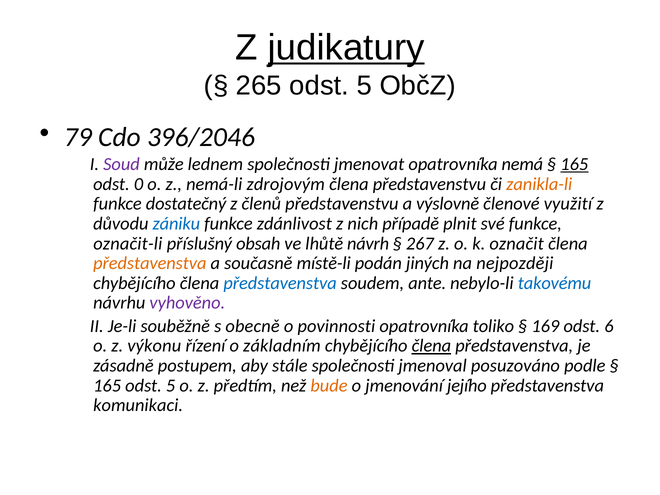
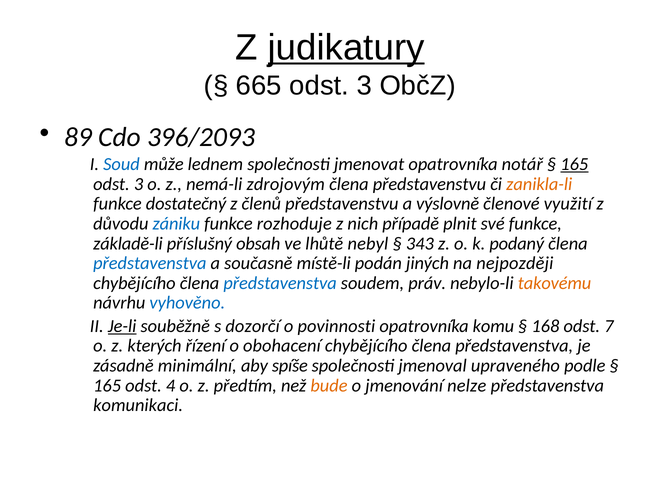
265: 265 -> 665
5 at (364, 85): 5 -> 3
79: 79 -> 89
396/2046: 396/2046 -> 396/2093
Soud colour: purple -> blue
nemá: nemá -> notář
0 at (139, 184): 0 -> 3
zdánlivost: zdánlivost -> rozhoduje
označit-li: označit-li -> základě-li
návrh: návrh -> nebyl
267: 267 -> 343
označit: označit -> podaný
představenstva at (150, 263) colour: orange -> blue
ante: ante -> práv
takovému colour: blue -> orange
vyhověno colour: purple -> blue
Je-li underline: none -> present
obecně: obecně -> dozorčí
toliko: toliko -> komu
169: 169 -> 168
6: 6 -> 7
výkonu: výkonu -> kterých
základním: základním -> obohacení
člena at (431, 346) underline: present -> none
postupem: postupem -> minimální
stále: stále -> spíše
posuzováno: posuzováno -> upraveného
165 odst 5: 5 -> 4
jejího: jejího -> nelze
